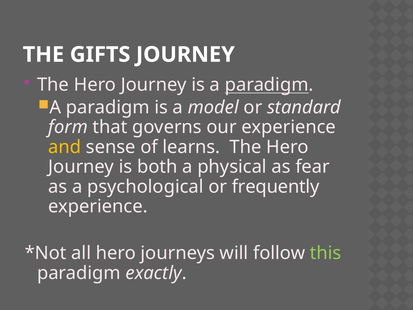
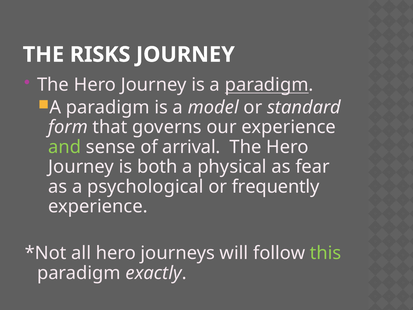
GIFTS: GIFTS -> RISKS
and colour: yellow -> light green
learns: learns -> arrival
